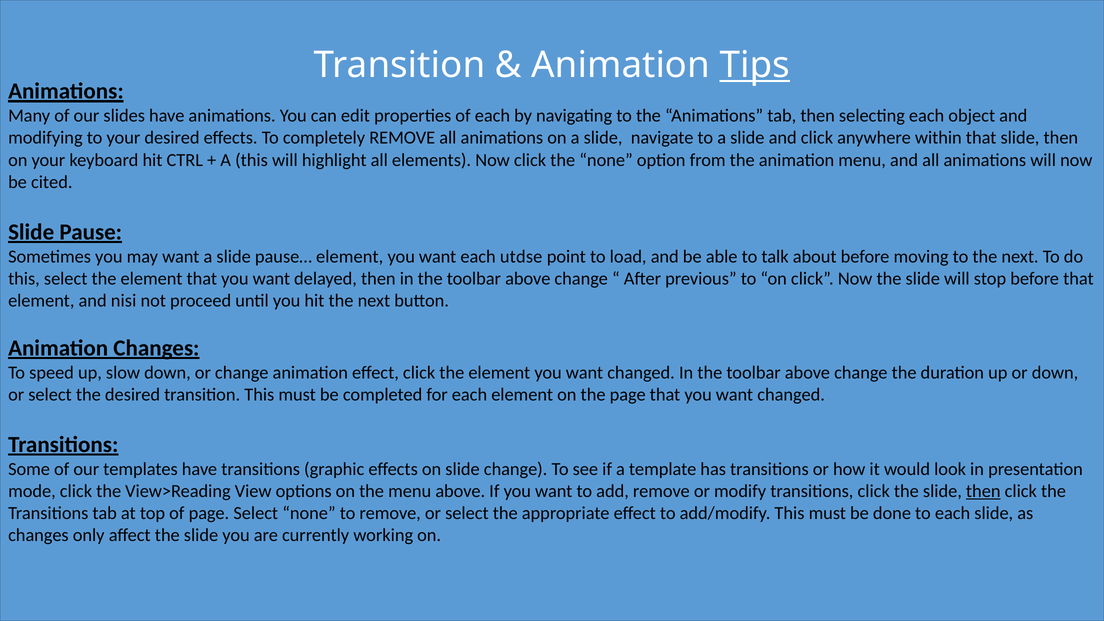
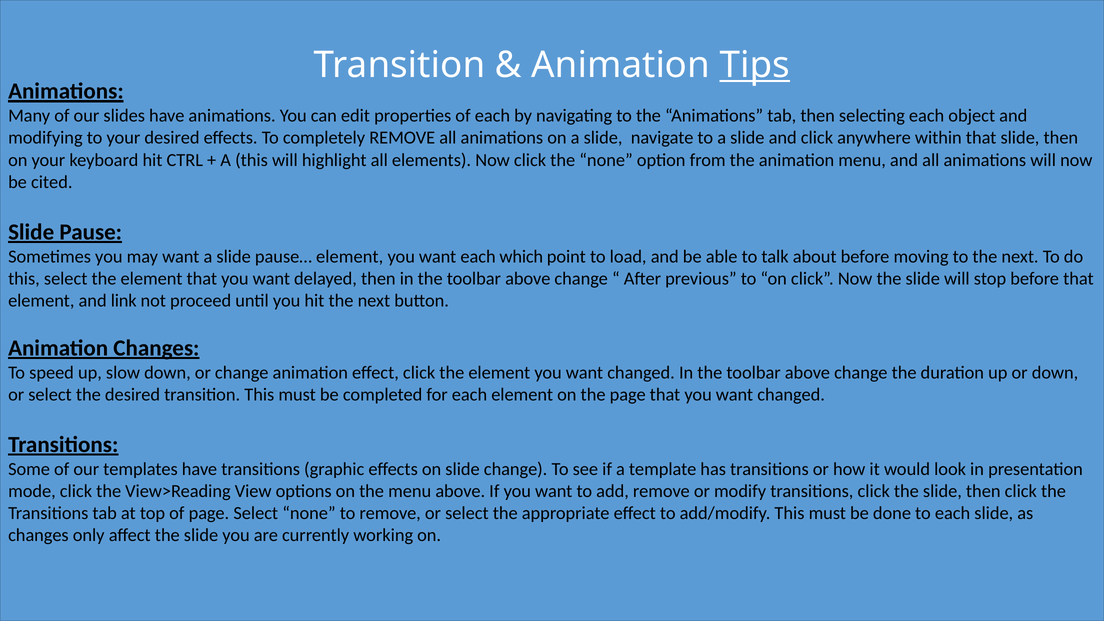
utdse: utdse -> which
nisi: nisi -> link
then at (983, 491) underline: present -> none
